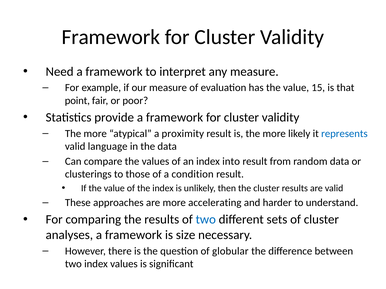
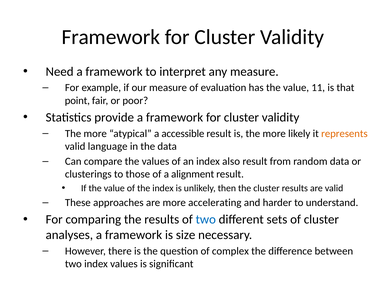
15: 15 -> 11
proximity: proximity -> accessible
represents colour: blue -> orange
into: into -> also
condition: condition -> alignment
globular: globular -> complex
